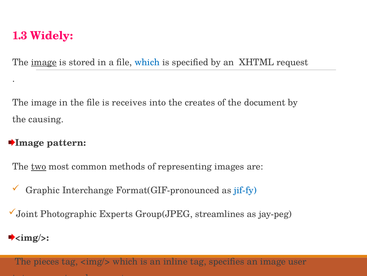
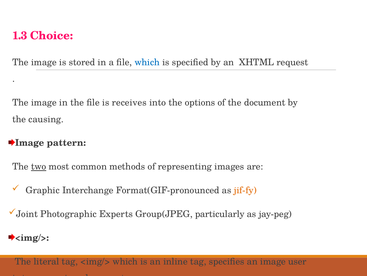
Widely: Widely -> Choice
image at (44, 62) underline: present -> none
creates: creates -> options
jif-fy colour: blue -> orange
streamlines: streamlines -> particularly
pieces: pieces -> literal
